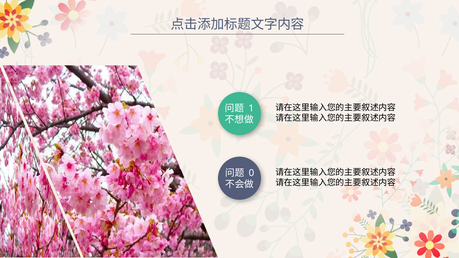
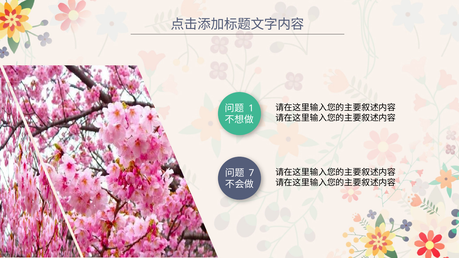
0: 0 -> 7
